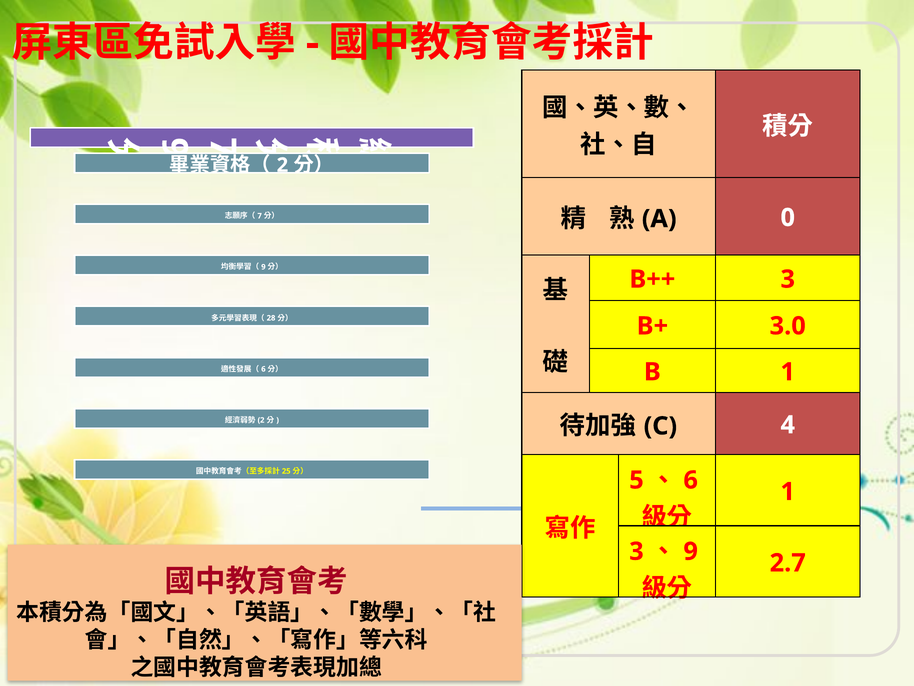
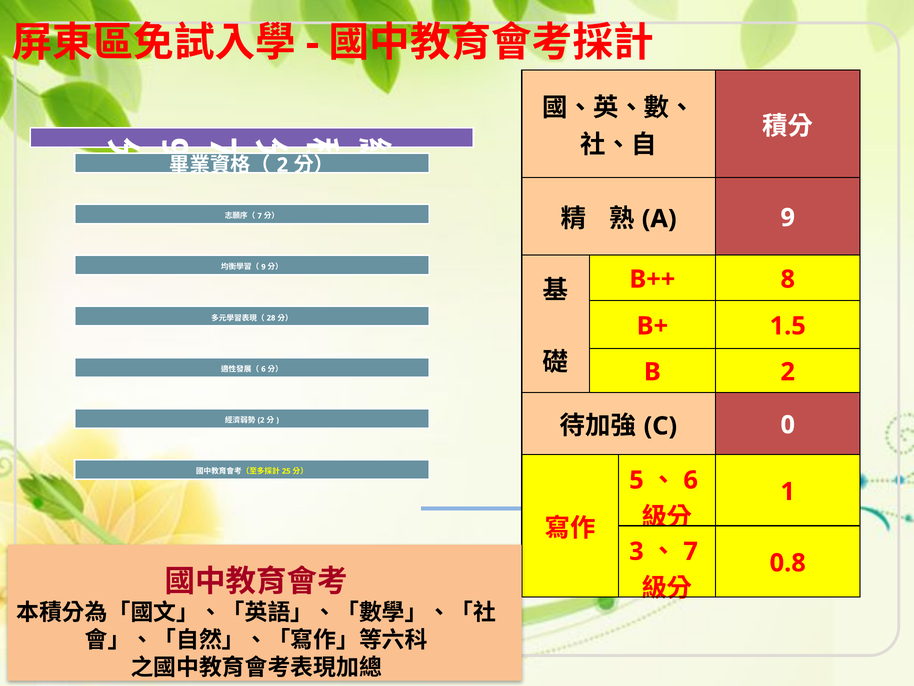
0 at (788, 218): 0 -> 9
B++ 3: 3 -> 8
3.0: 3.0 -> 1.5
B 1: 1 -> 2
4: 4 -> 0
9 at (691, 551): 9 -> 7
2.7: 2.7 -> 0.8
